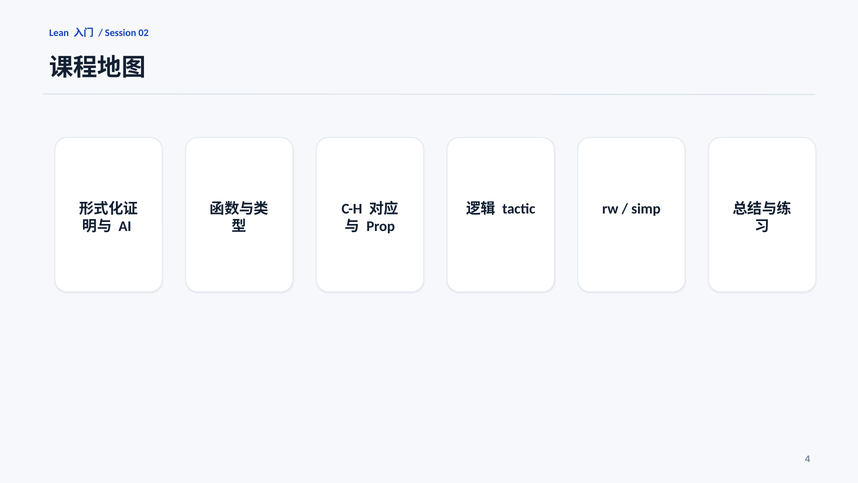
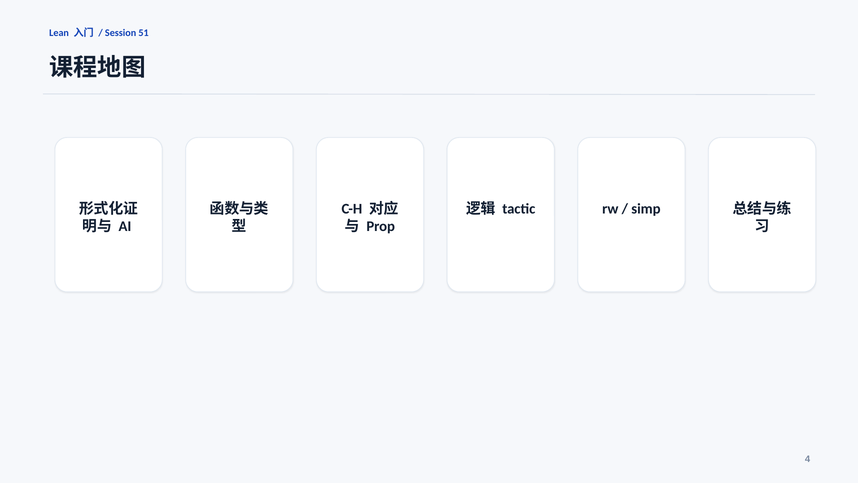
02: 02 -> 51
